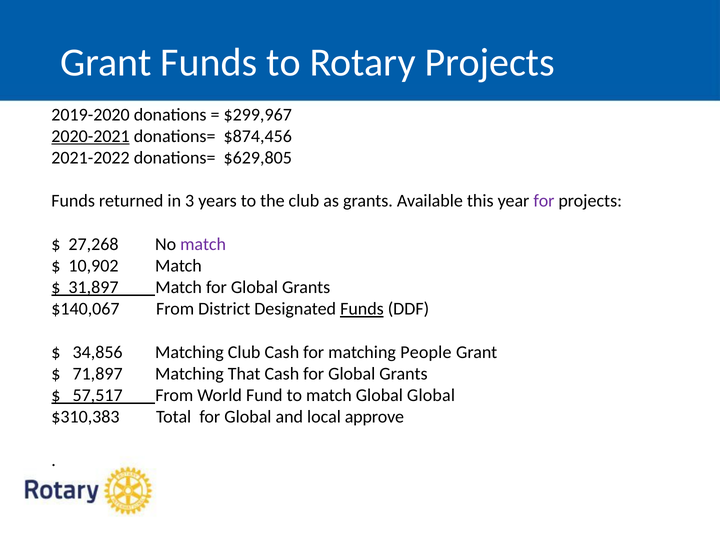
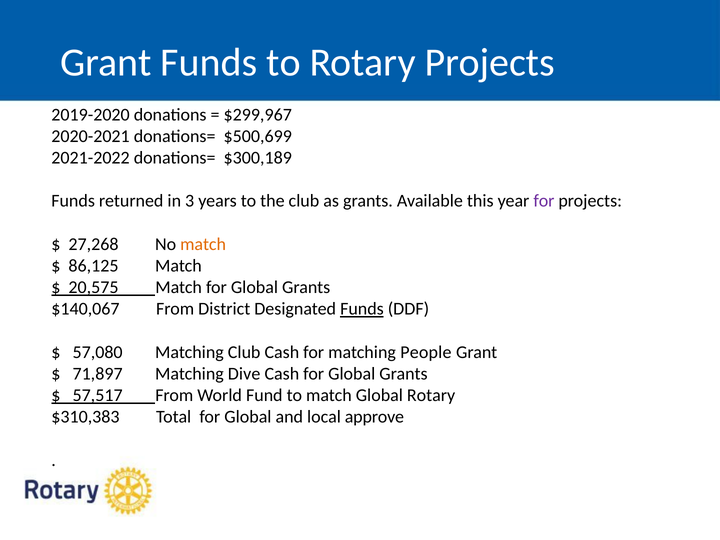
2020-2021 underline: present -> none
$874,456: $874,456 -> $500,699
$629,805: $629,805 -> $300,189
match at (203, 244) colour: purple -> orange
10,902: 10,902 -> 86,125
31,897: 31,897 -> 20,575
34,856: 34,856 -> 57,080
That: That -> Dive
Global Global: Global -> Rotary
